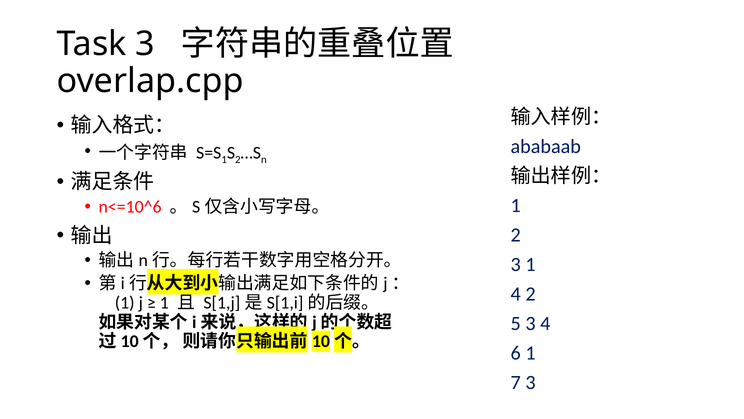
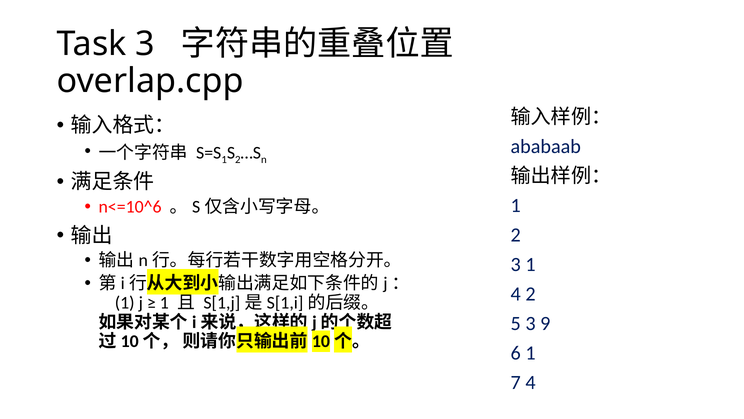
3 4: 4 -> 9
7 3: 3 -> 4
